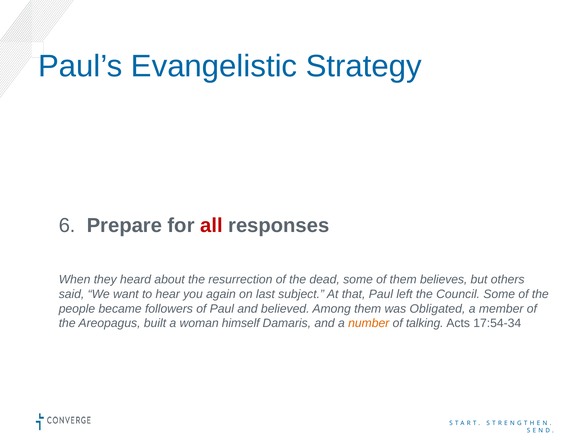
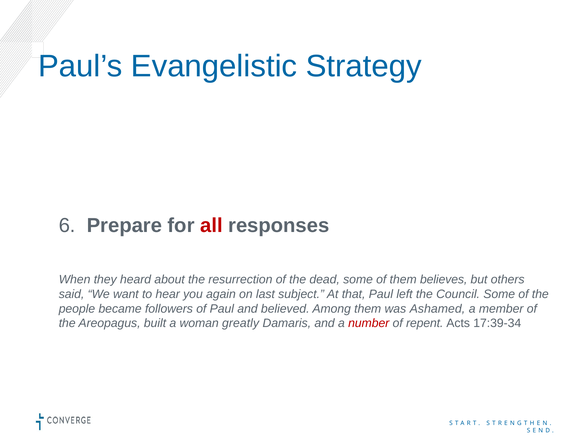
Obligated: Obligated -> Ashamed
himself: himself -> greatly
number colour: orange -> red
talking: talking -> repent
17:54-34: 17:54-34 -> 17:39-34
